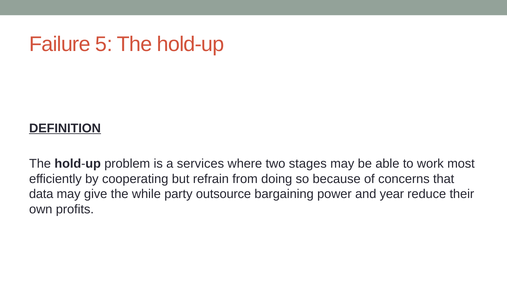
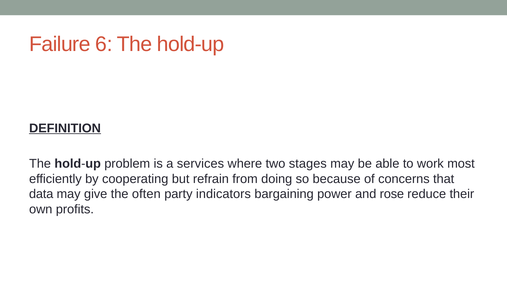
5: 5 -> 6
while: while -> often
outsource: outsource -> indicators
year: year -> rose
